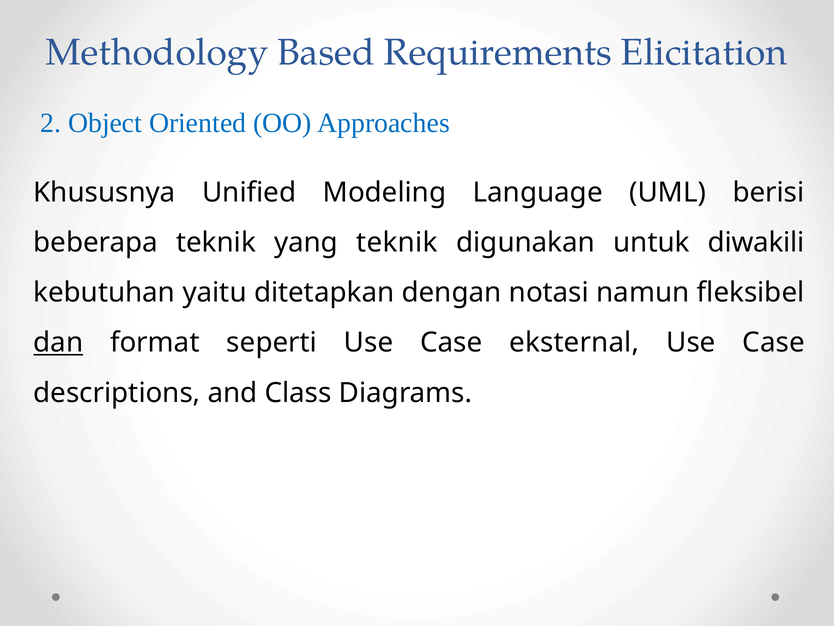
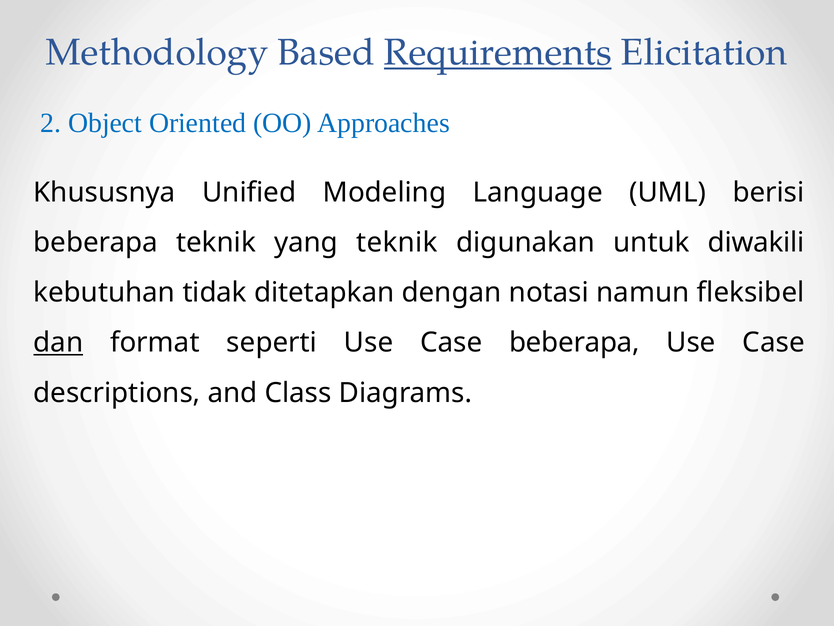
Requirements underline: none -> present
yaitu: yaitu -> tidak
Case eksternal: eksternal -> beberapa
